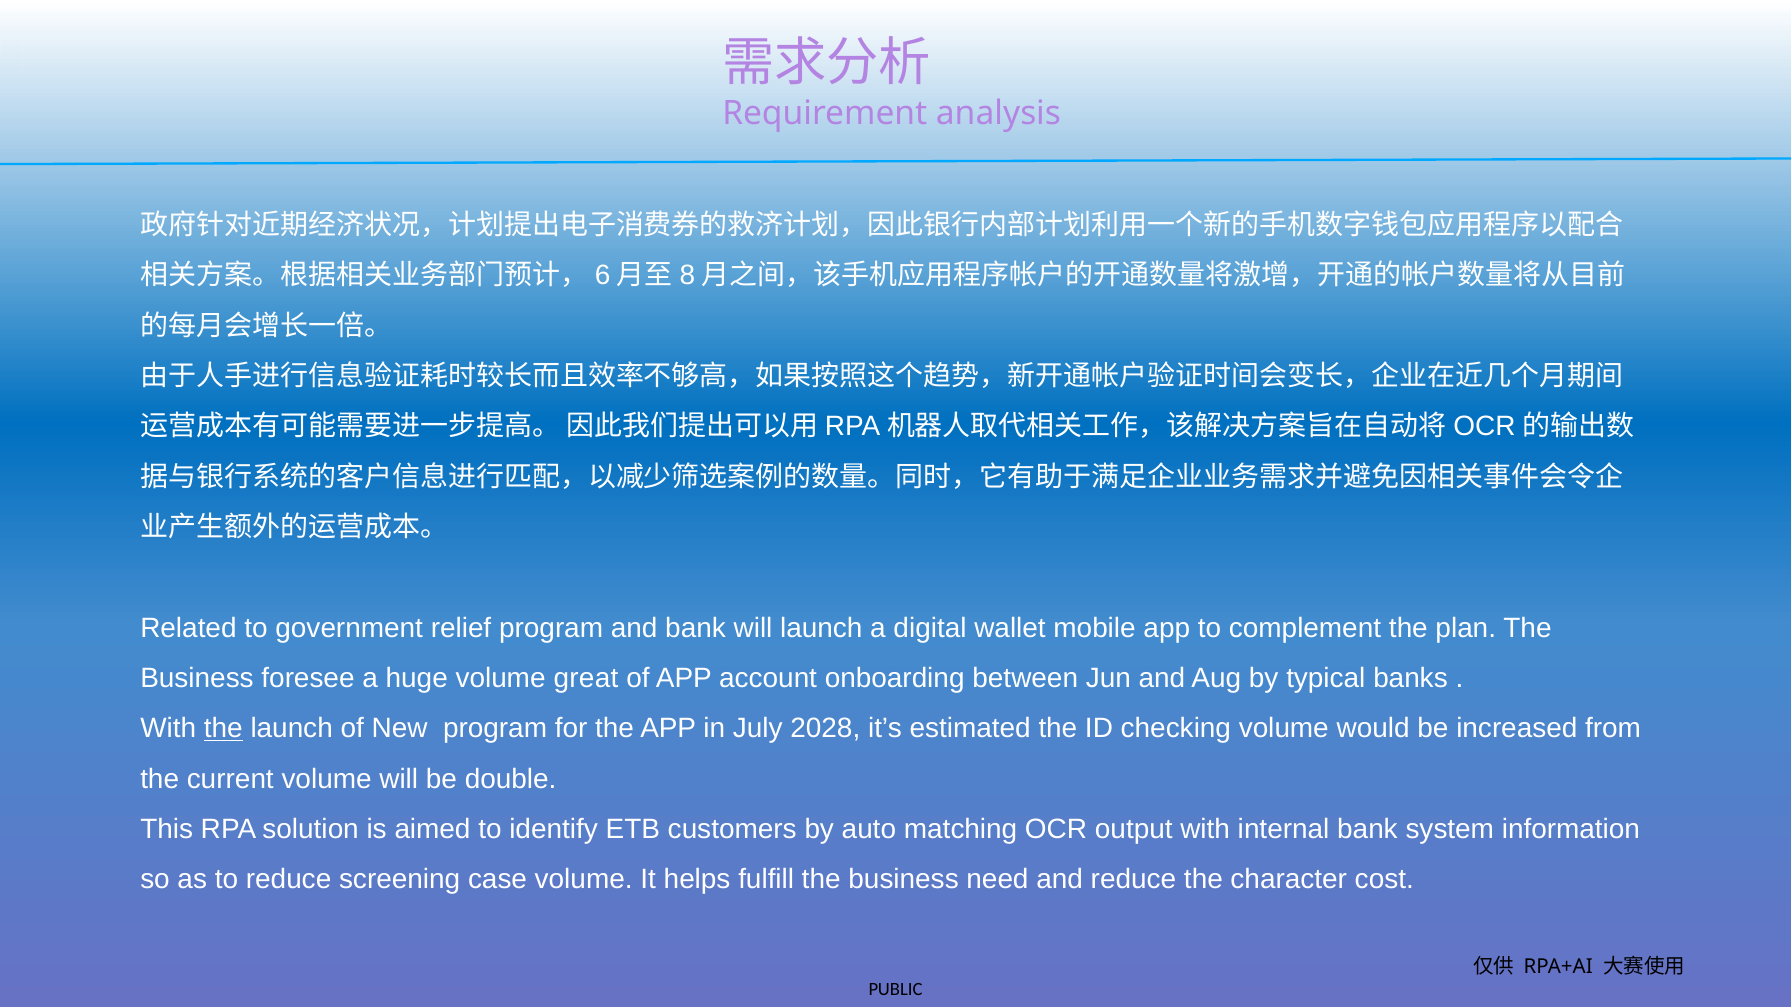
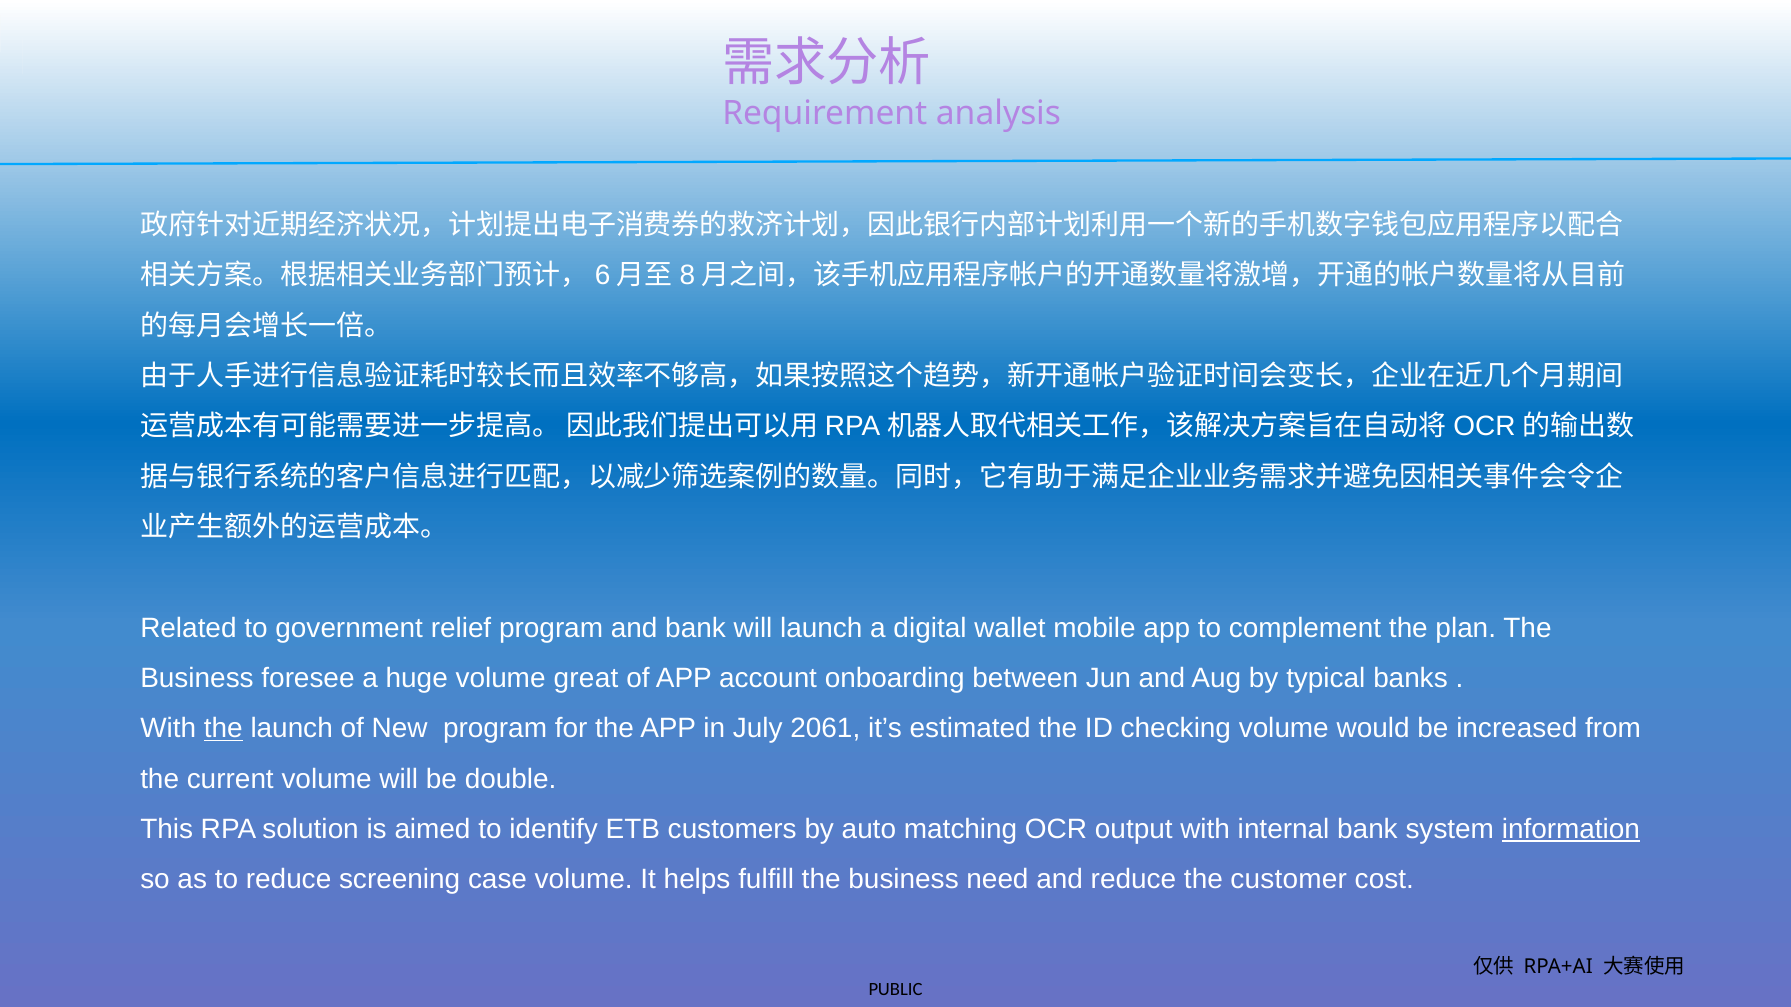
2028: 2028 -> 2061
information underline: none -> present
character: character -> customer
